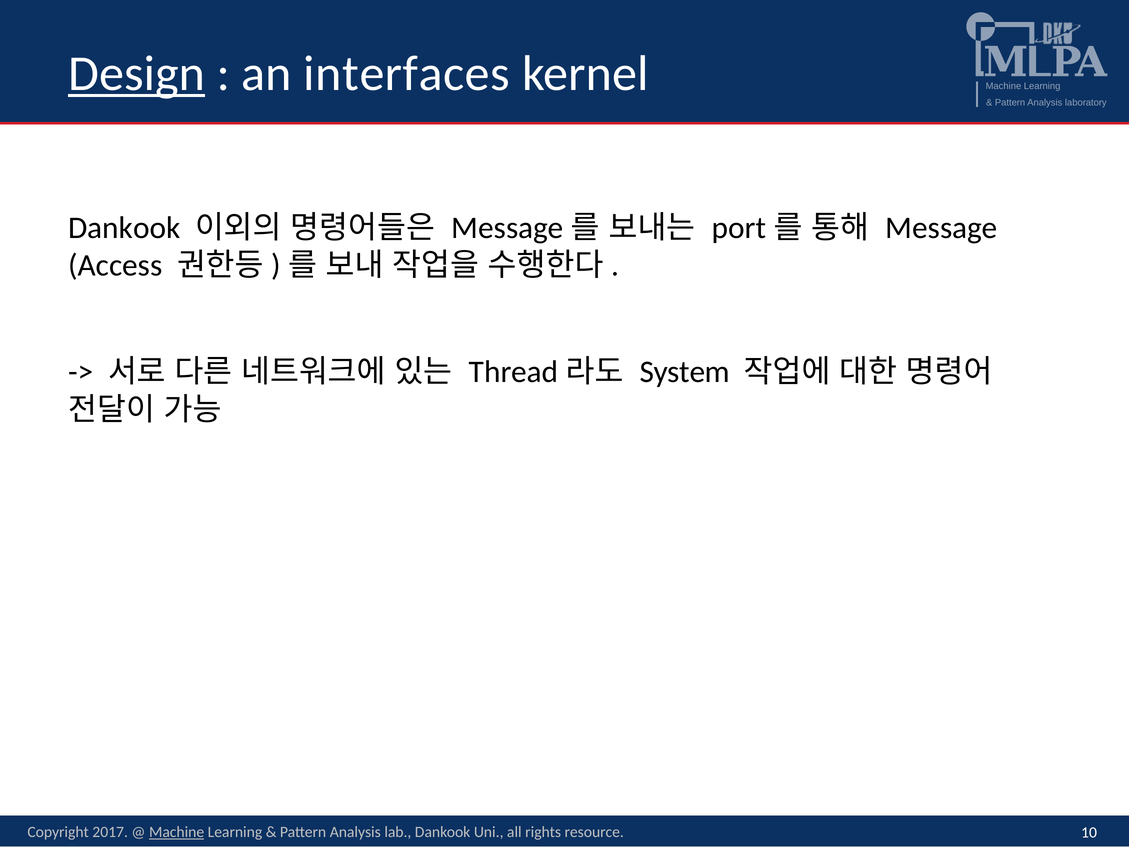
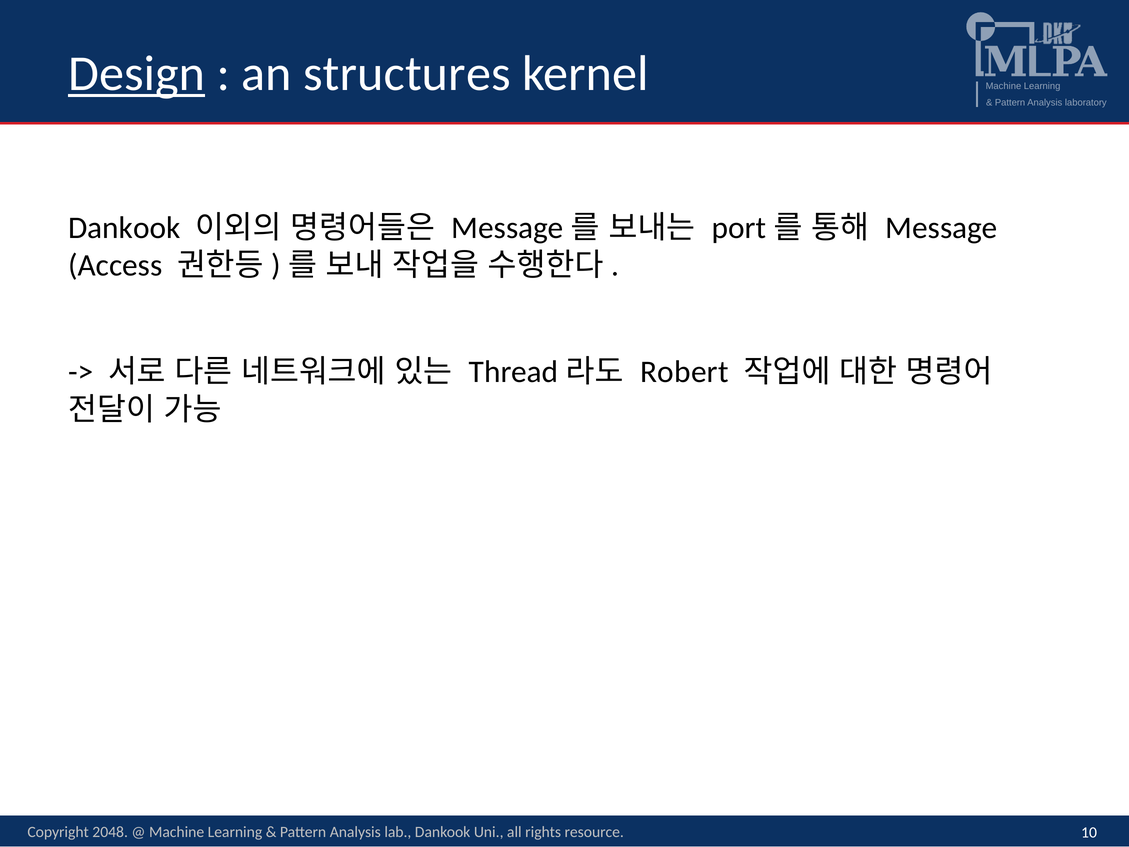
interfaces: interfaces -> structures
System: System -> Robert
2017: 2017 -> 2048
Machine at (177, 832) underline: present -> none
